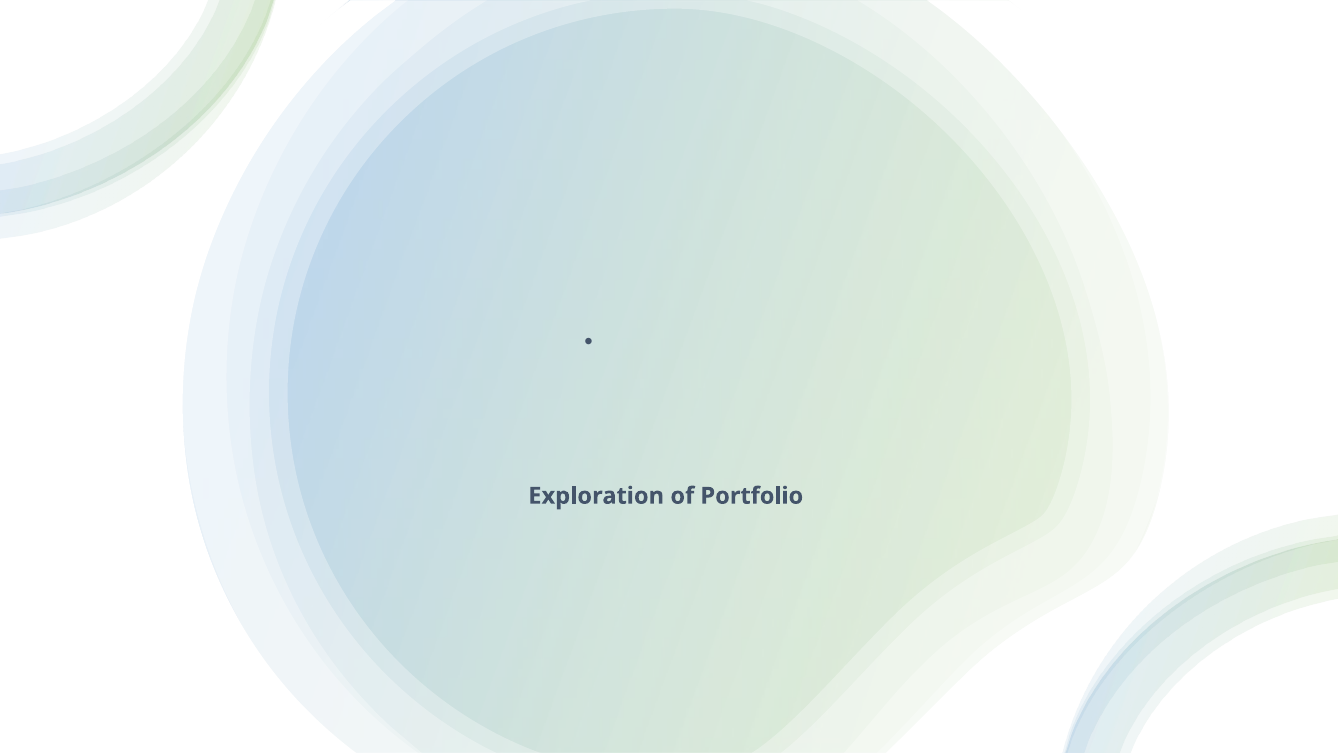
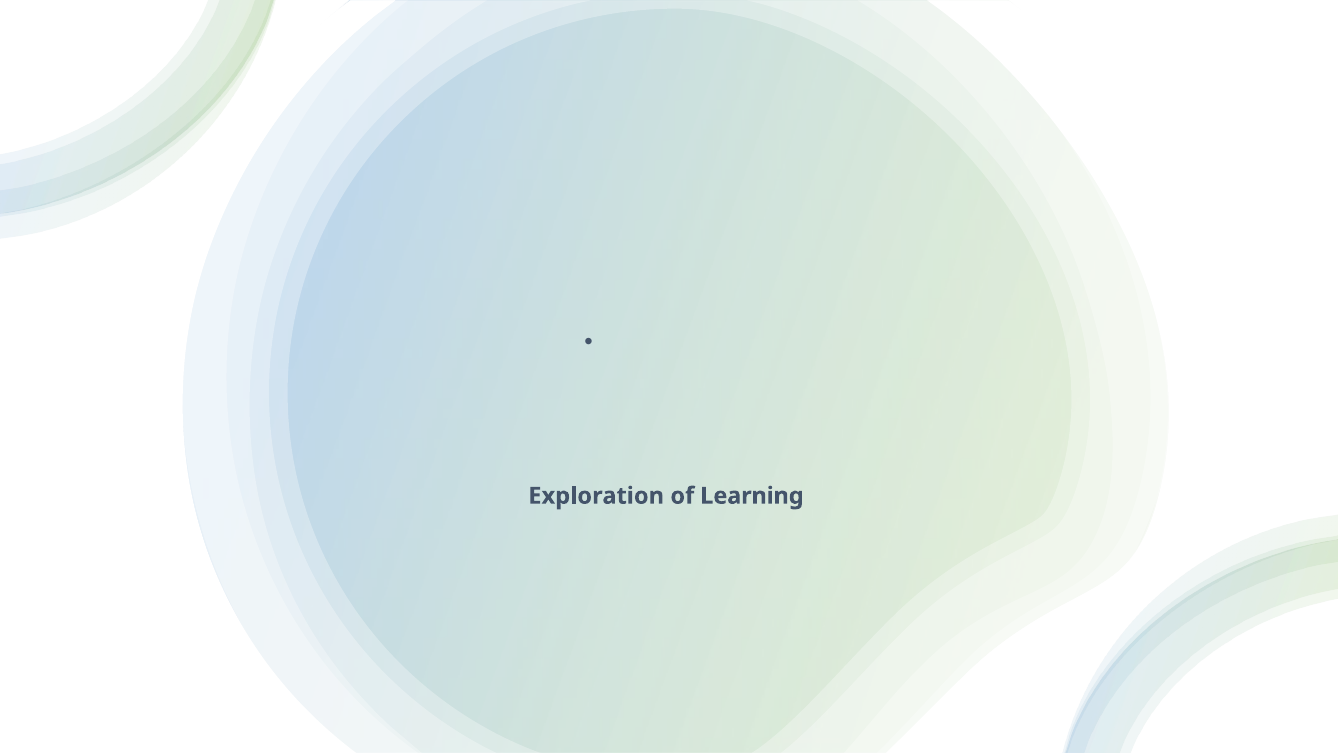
of Portfolio: Portfolio -> Learning
